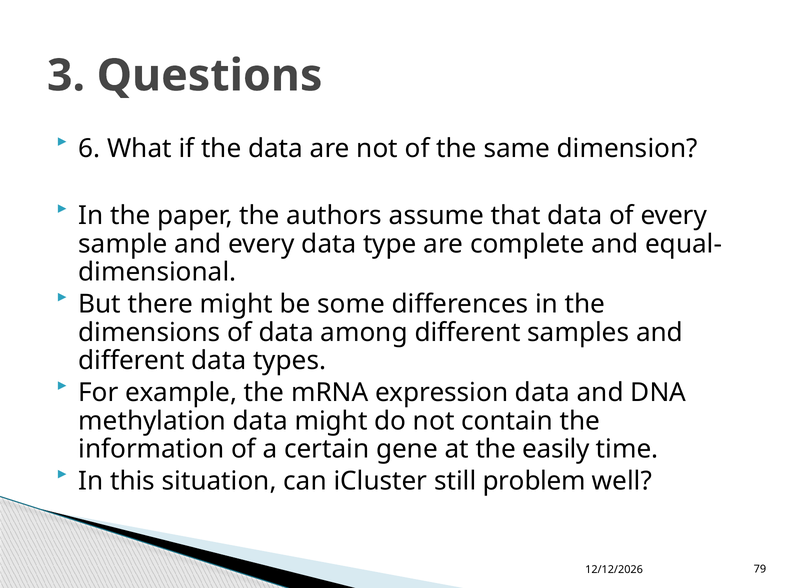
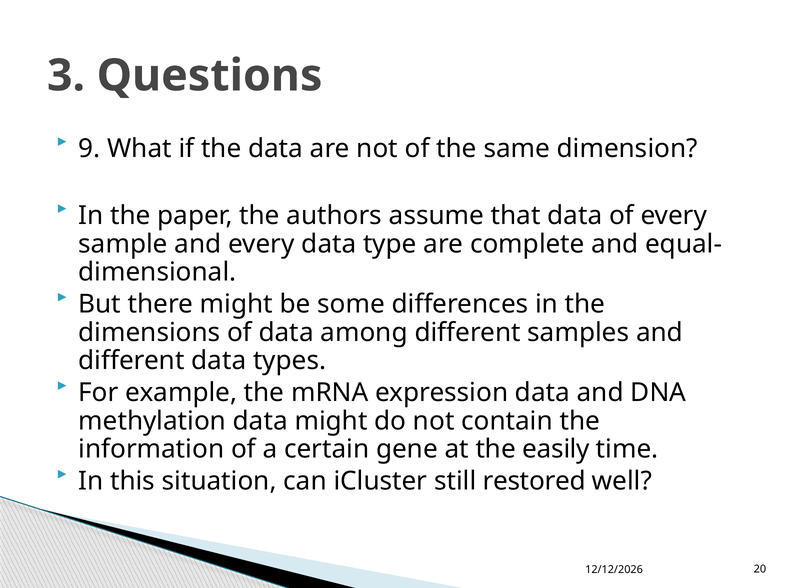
6: 6 -> 9
problem: problem -> restored
79: 79 -> 20
